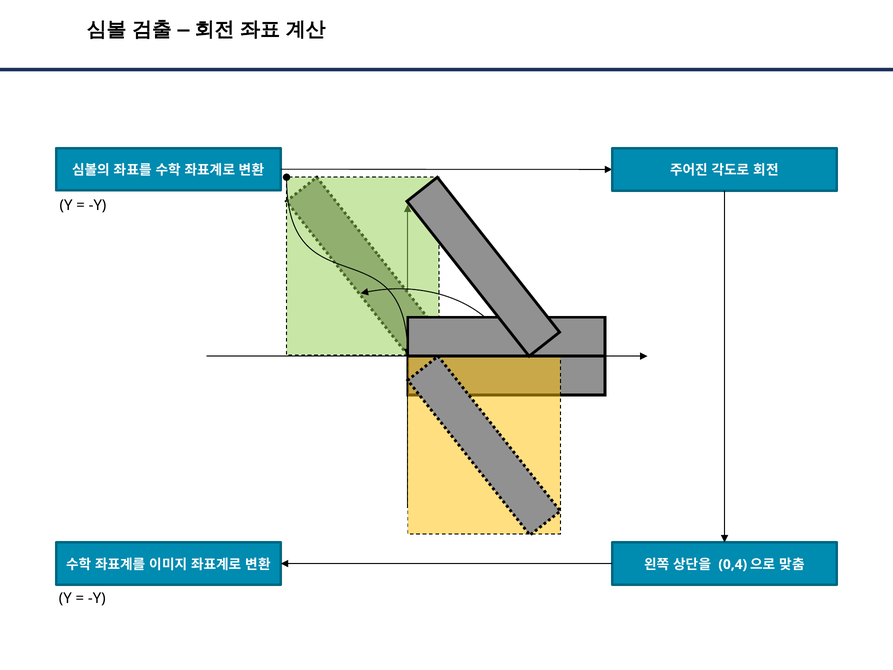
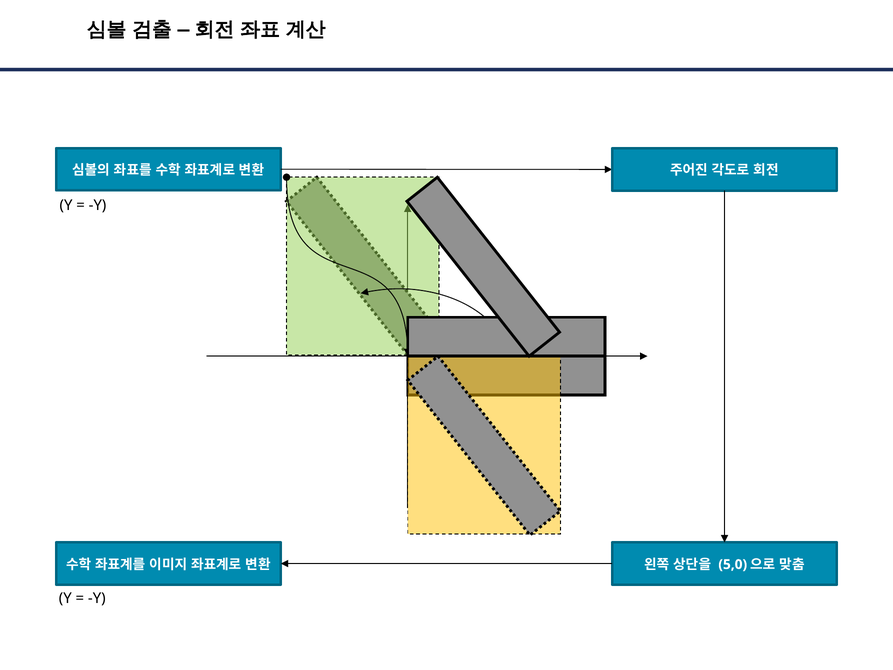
0,4: 0,4 -> 5,0
